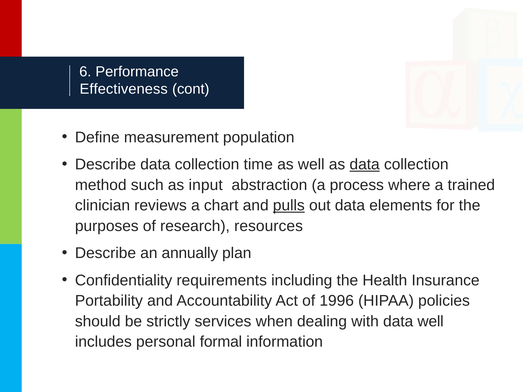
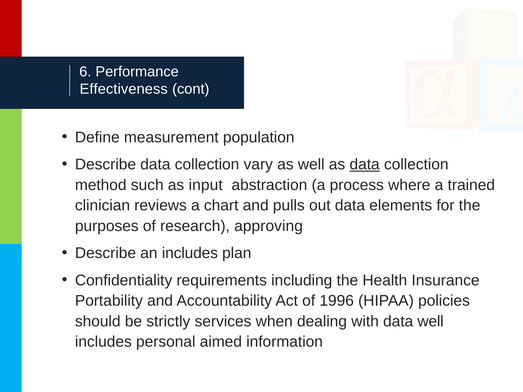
time: time -> vary
pulls underline: present -> none
resources: resources -> approving
an annually: annually -> includes
formal: formal -> aimed
